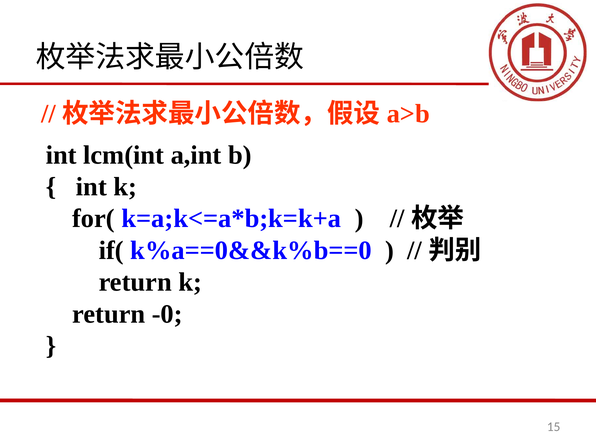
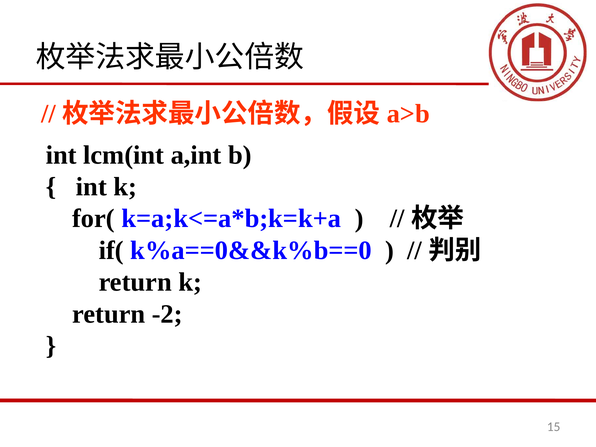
-0: -0 -> -2
